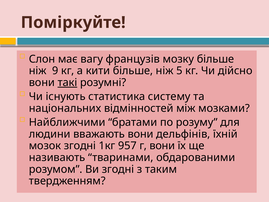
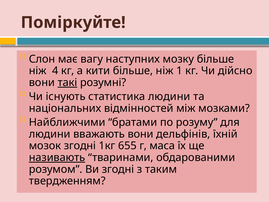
французів: французів -> наступних
9: 9 -> 4
5: 5 -> 1
статистика систему: систему -> людини
957: 957 -> 655
г вони: вони -> маса
називають underline: none -> present
